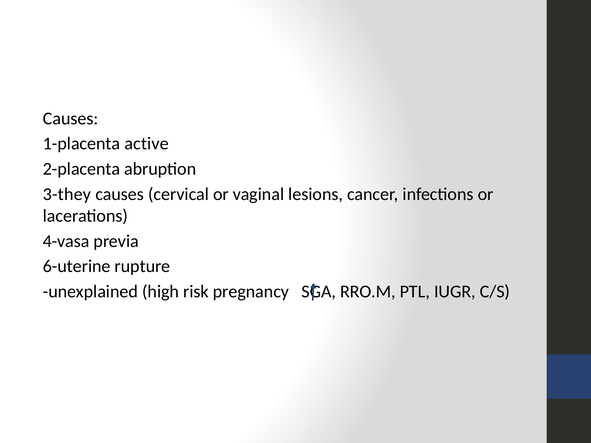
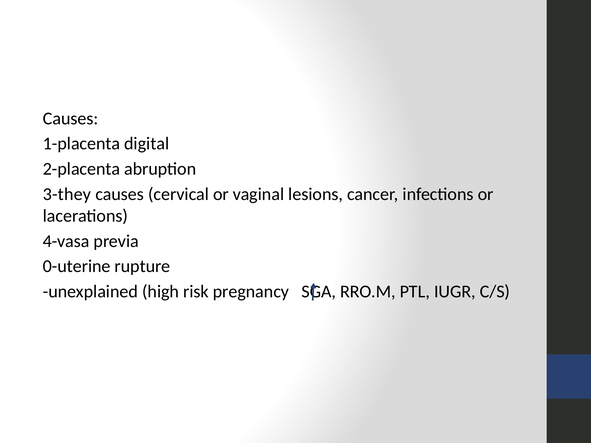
active: active -> digital
6-uterine: 6-uterine -> 0-uterine
